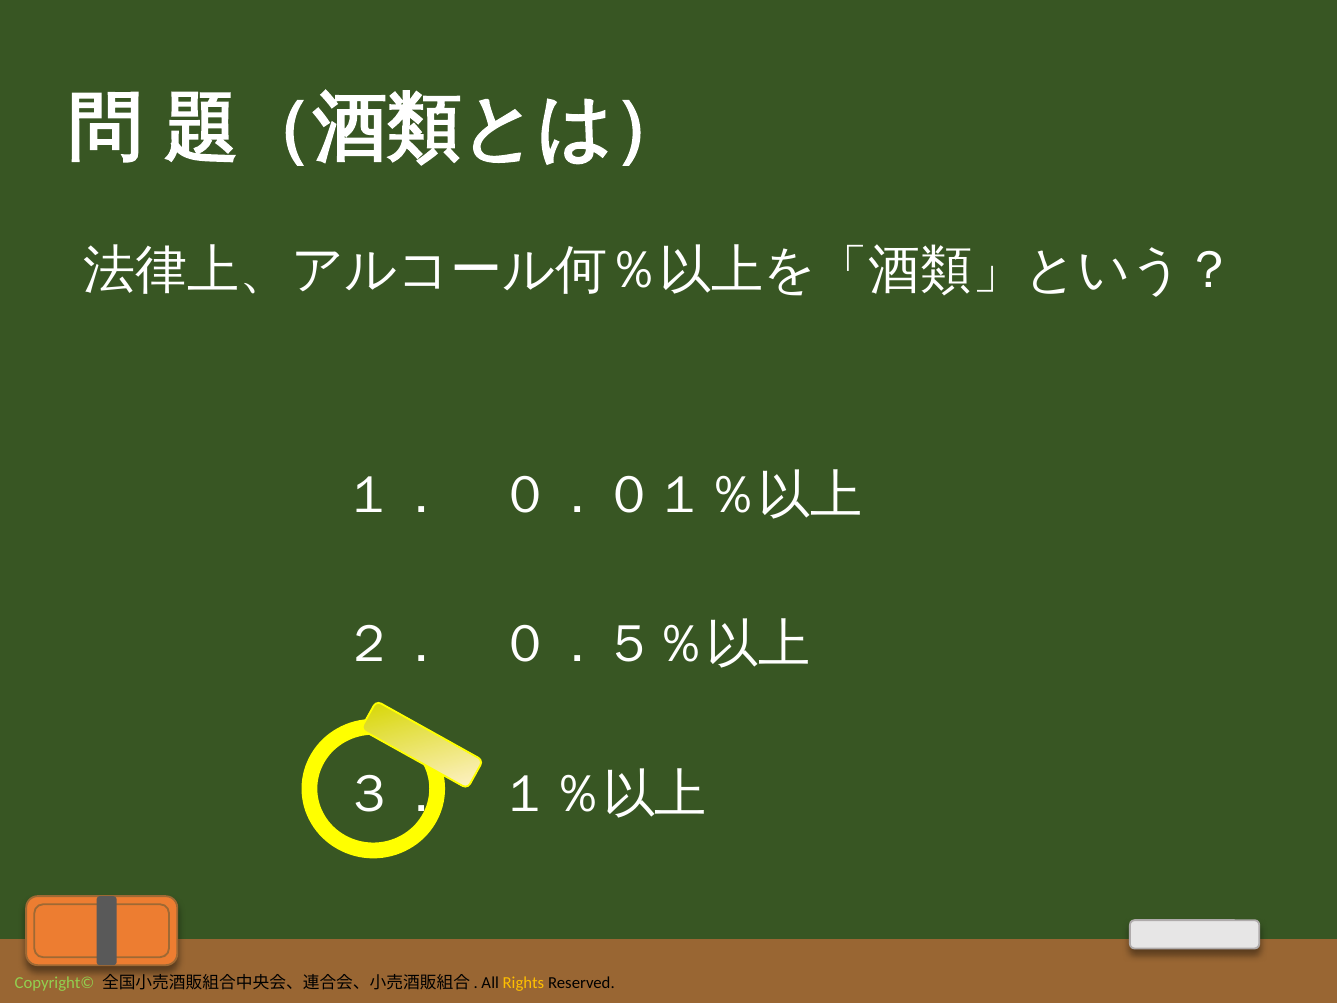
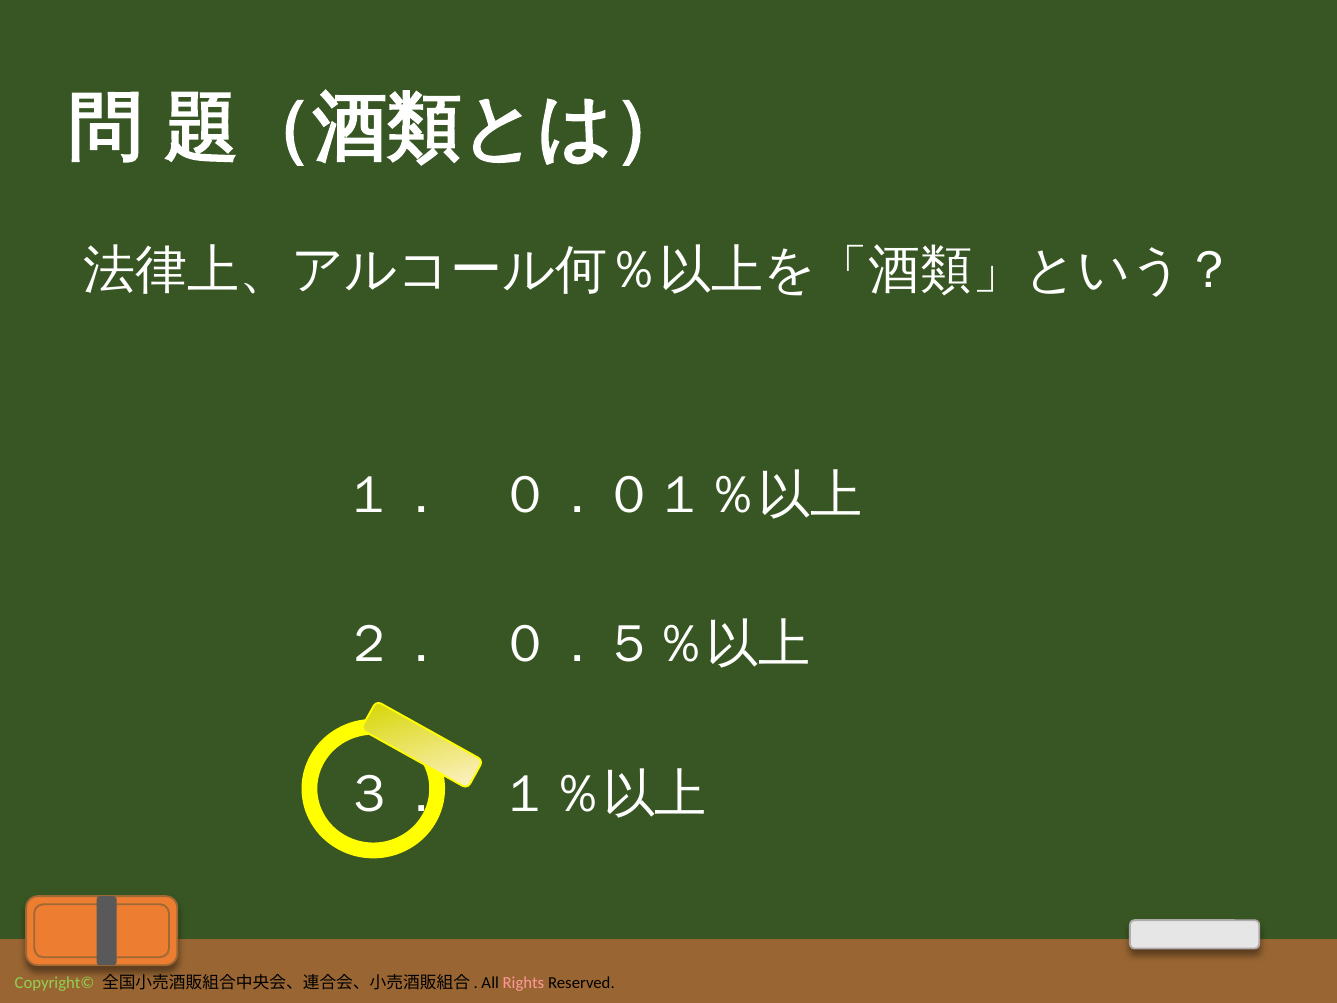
Rights colour: yellow -> pink
